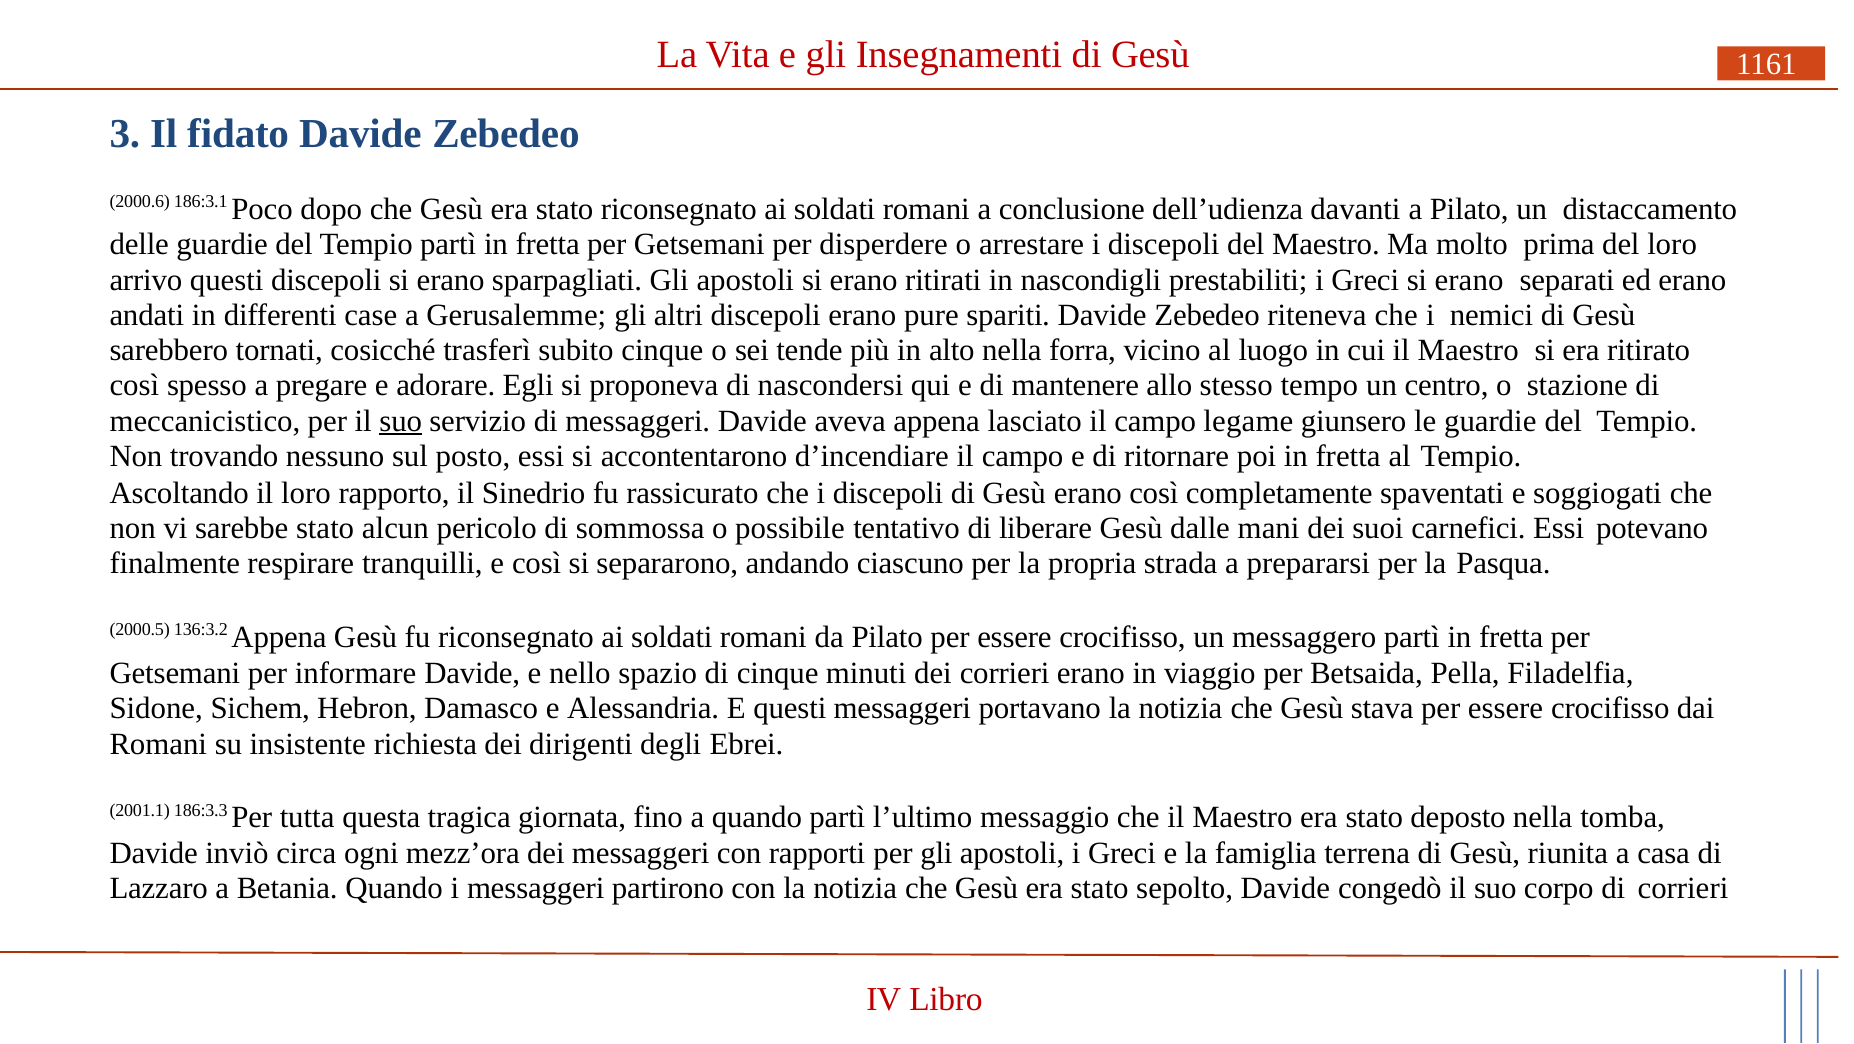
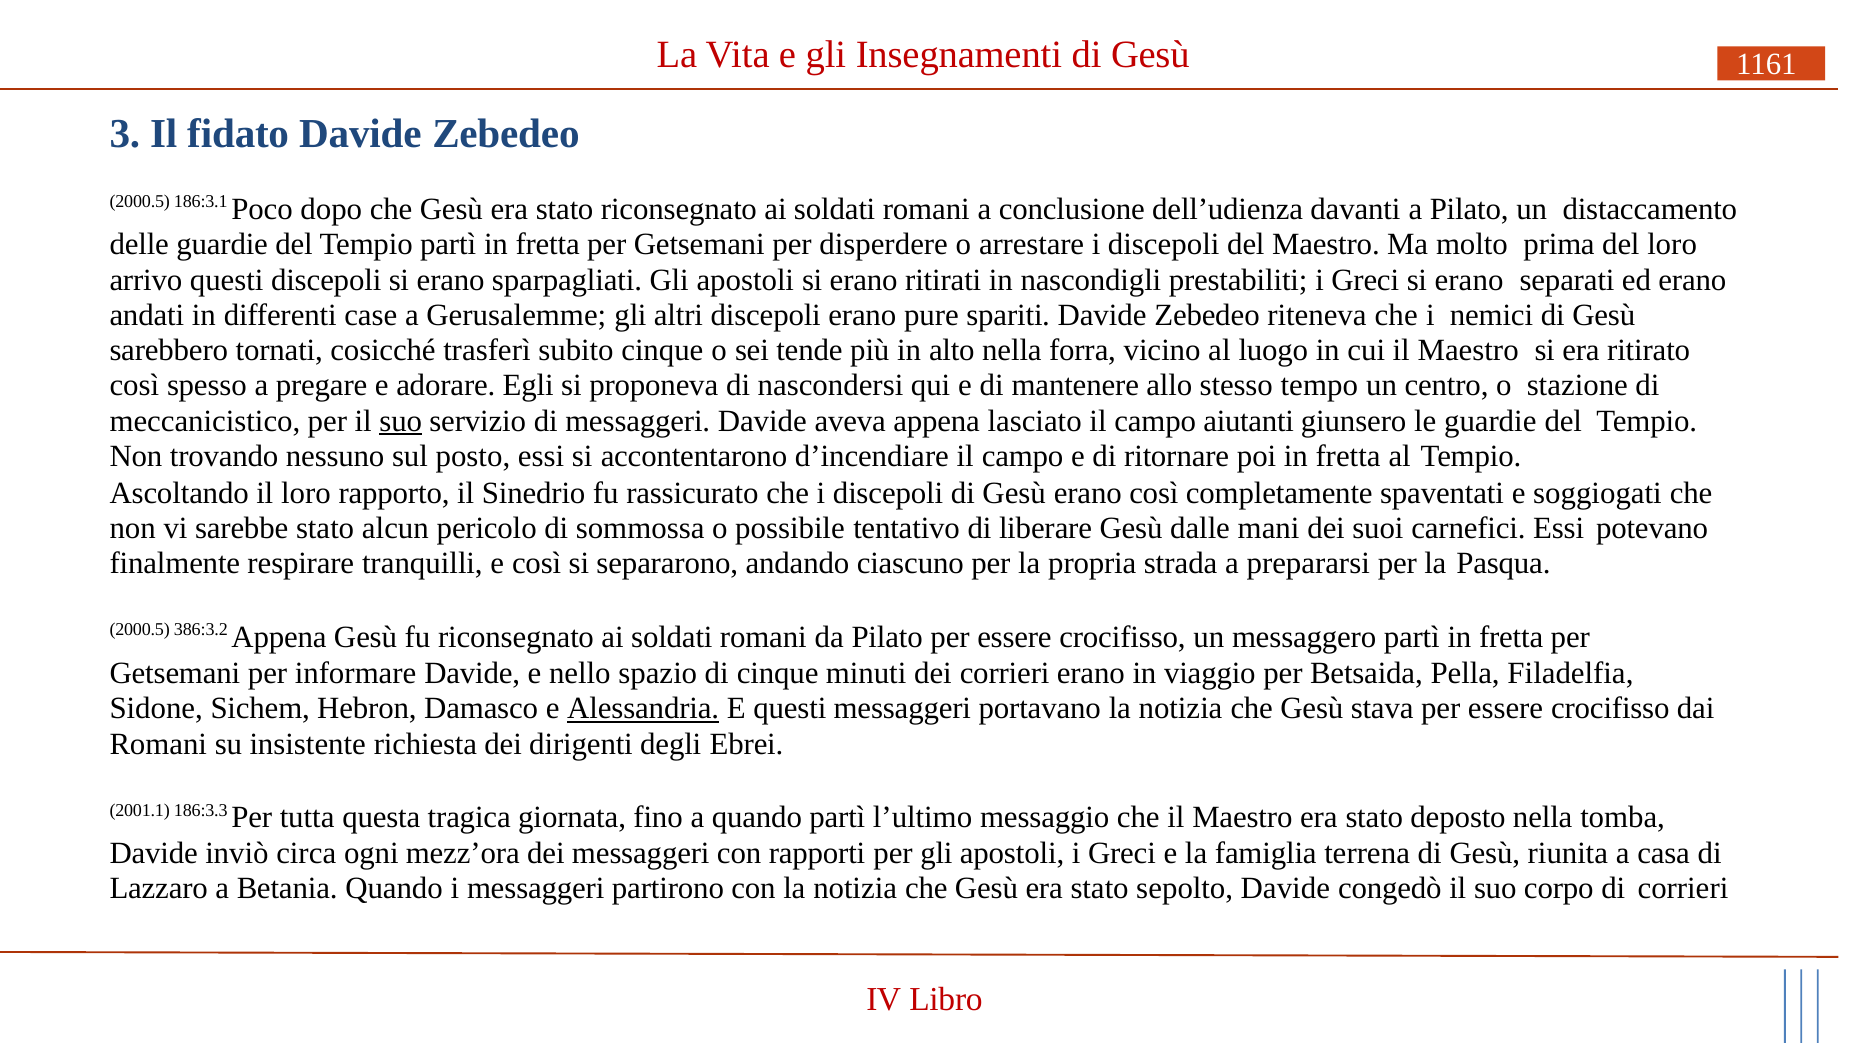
2000.6 at (140, 202): 2000.6 -> 2000.5
legame: legame -> aiutanti
136:3.2: 136:3.2 -> 386:3.2
Alessandria underline: none -> present
